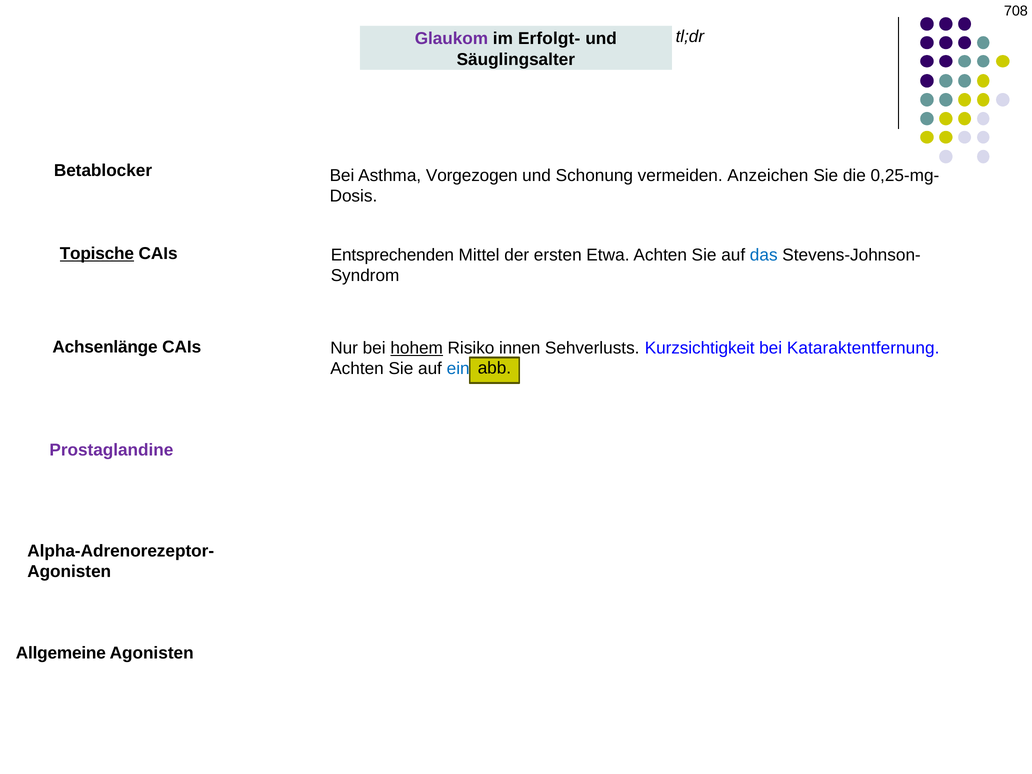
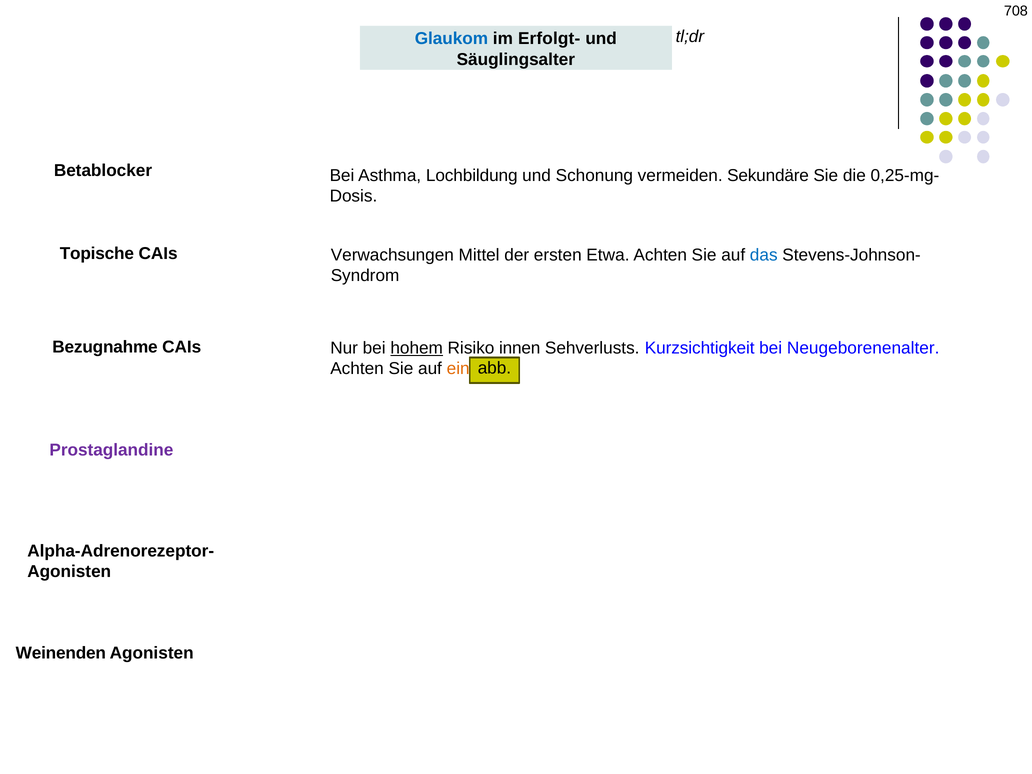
Glaukom colour: purple -> blue
Vorgezogen: Vorgezogen -> Lochbildung
Anzeichen: Anzeichen -> Sekundäre
Topische underline: present -> none
Entsprechenden: Entsprechenden -> Verwachsungen
Achsenlänge: Achsenlänge -> Bezugnahme
Kataraktentfernung: Kataraktentfernung -> Neugeborenenalter
ein colour: blue -> orange
Allgemeine: Allgemeine -> Weinenden
